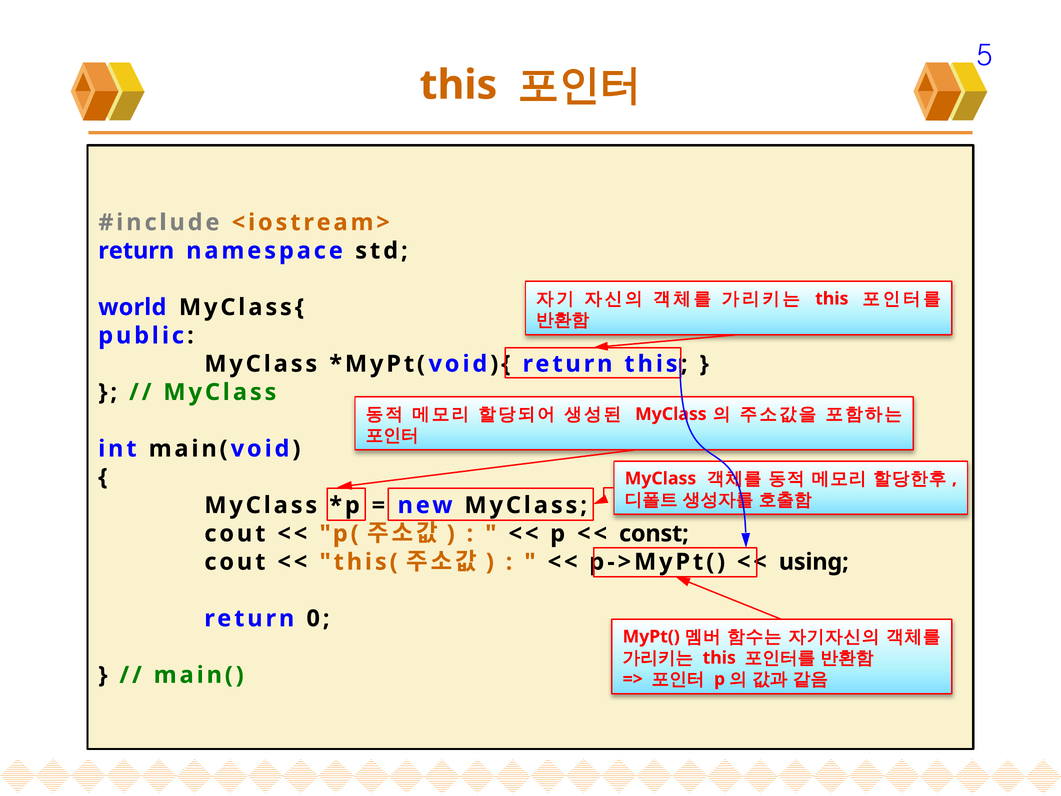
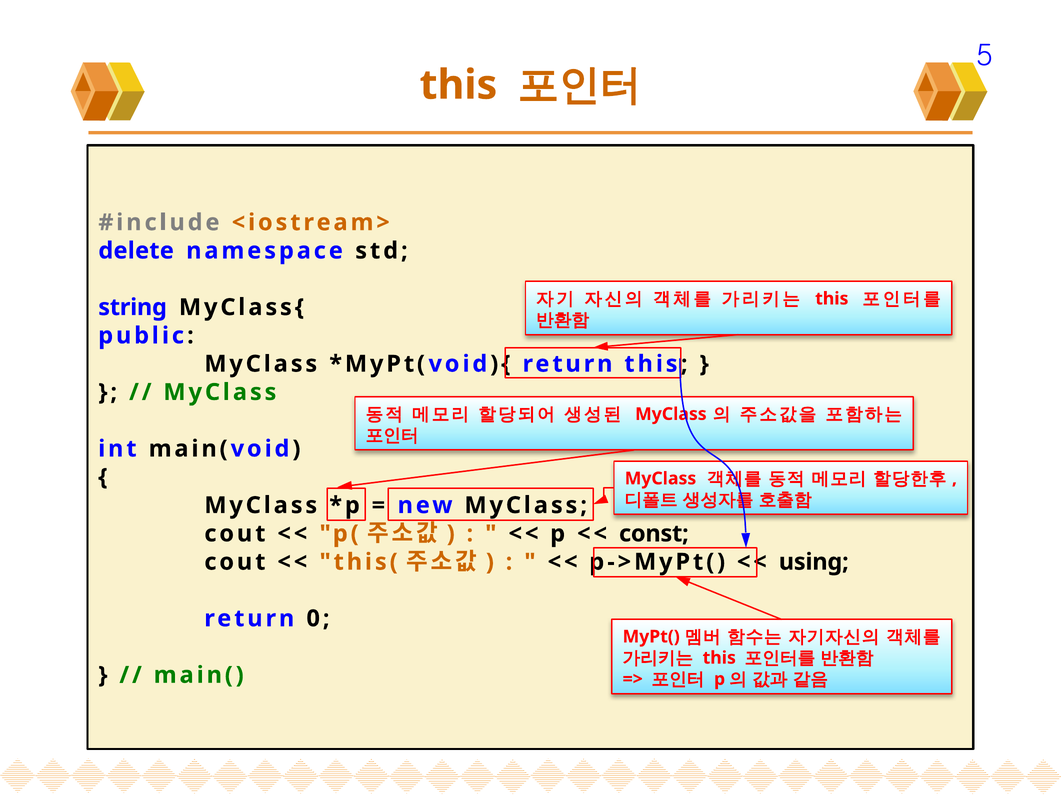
return at (136, 251): return -> delete
world: world -> string
